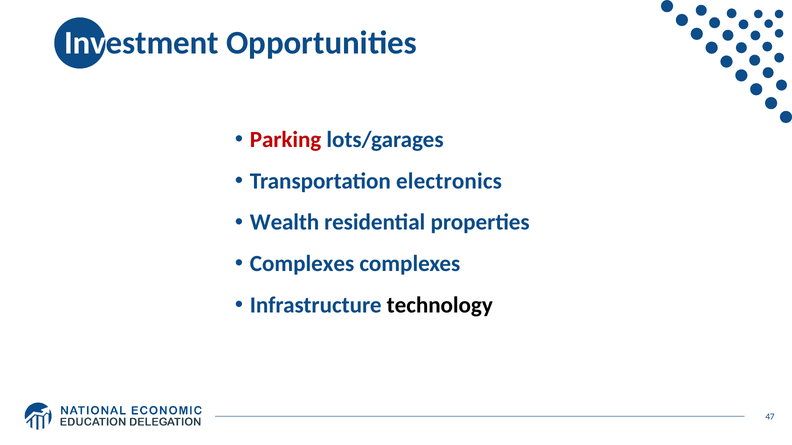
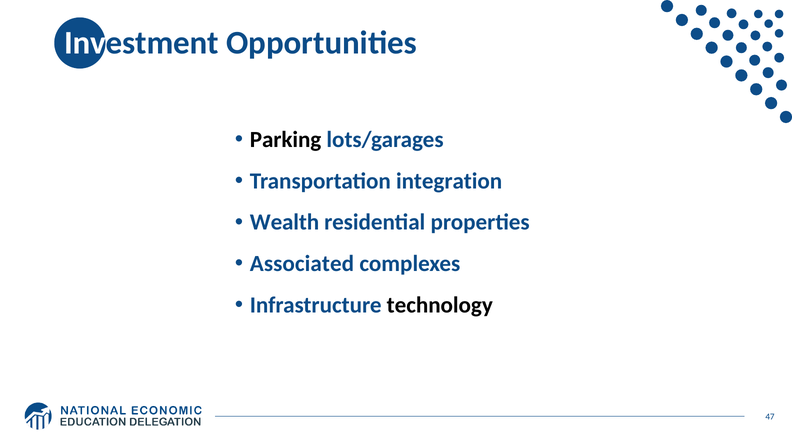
Parking colour: red -> black
electronics: electronics -> integration
Complexes at (302, 264): Complexes -> Associated
